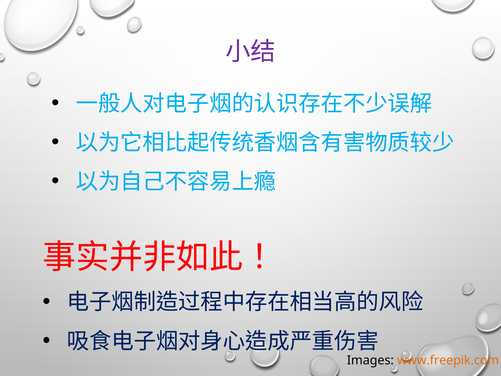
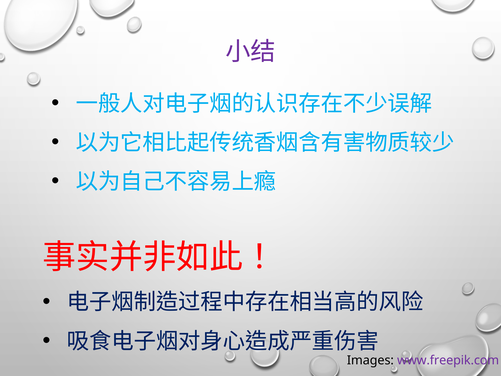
www.freepik.com colour: orange -> purple
